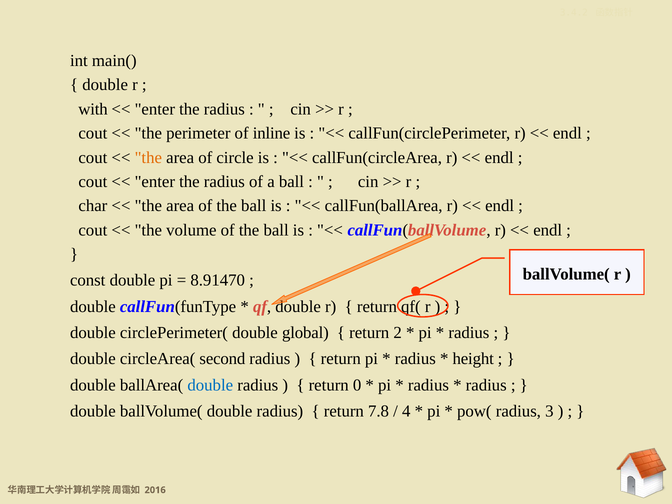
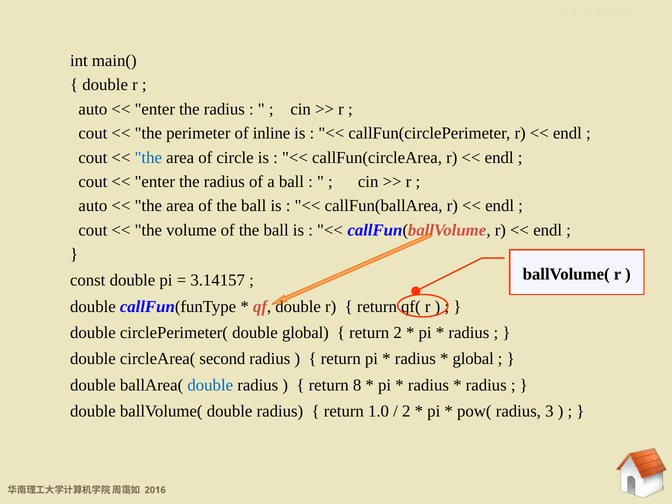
with at (93, 109): with -> auto
the at (148, 157) colour: orange -> blue
char at (93, 206): char -> auto
8.91470: 8.91470 -> 3.14157
height at (473, 359): height -> global
0: 0 -> 8
7.8: 7.8 -> 1.0
4 at (406, 411): 4 -> 2
